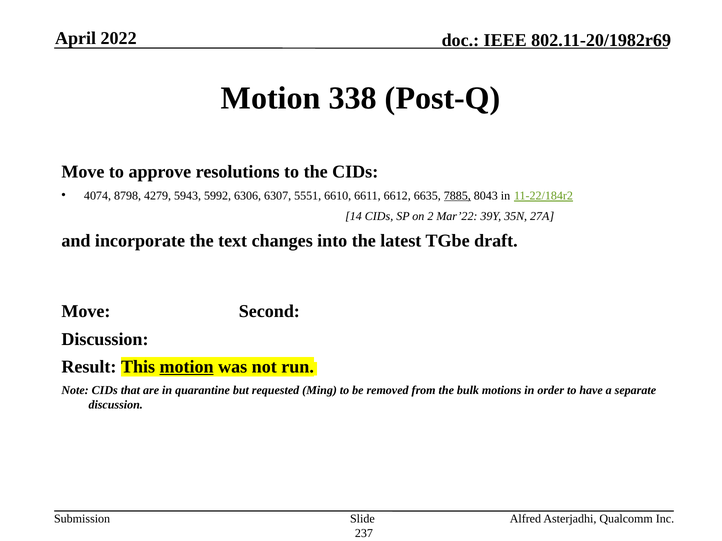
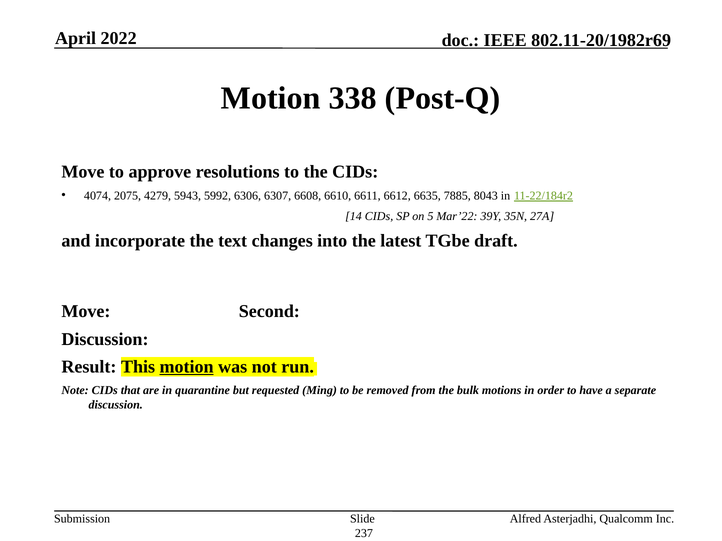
8798: 8798 -> 2075
5551: 5551 -> 6608
7885 underline: present -> none
2: 2 -> 5
